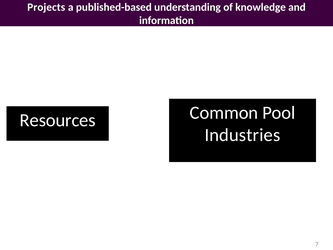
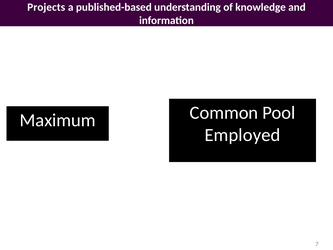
Resources: Resources -> Maximum
Industries: Industries -> Employed
